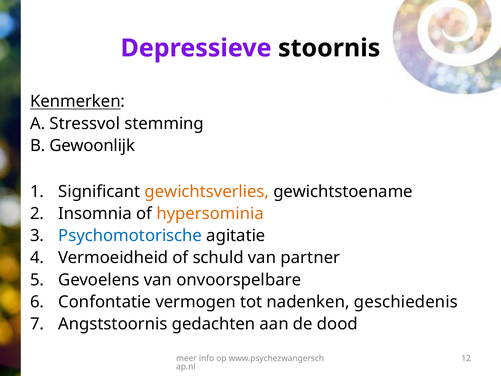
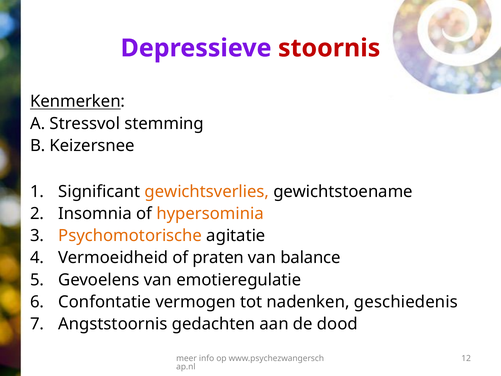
stoornis colour: black -> red
Gewoonlijk: Gewoonlijk -> Keizersnee
Psychomotorische colour: blue -> orange
schuld: schuld -> praten
partner: partner -> balance
onvoorspelbare: onvoorspelbare -> emotieregulatie
